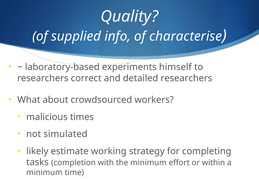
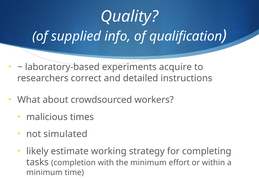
characterise: characterise -> qualification
himself: himself -> acquire
detailed researchers: researchers -> instructions
